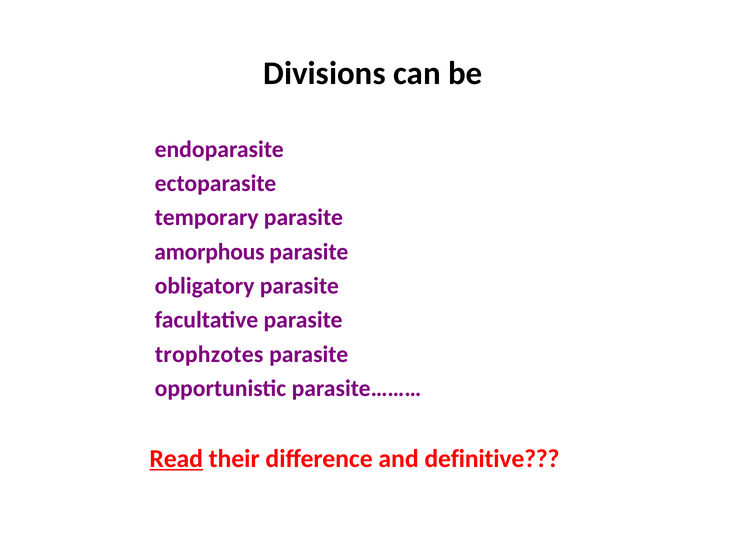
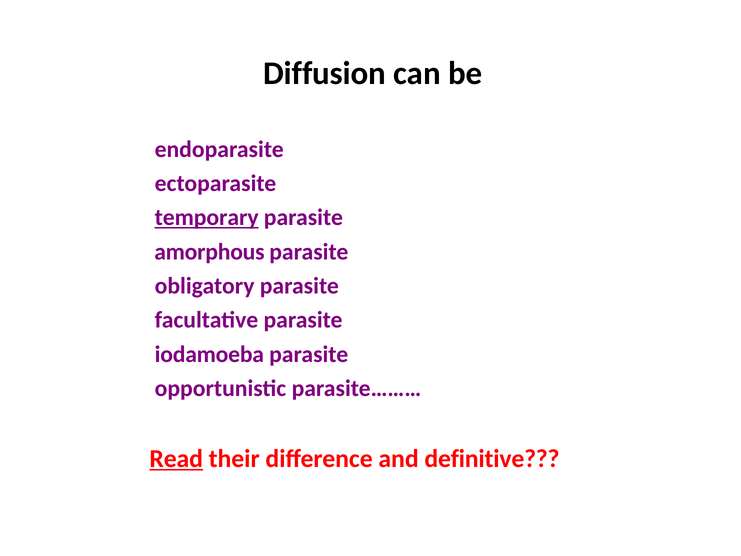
Divisions: Divisions -> Diffusion
temporary underline: none -> present
trophzotes: trophzotes -> iodamoeba
